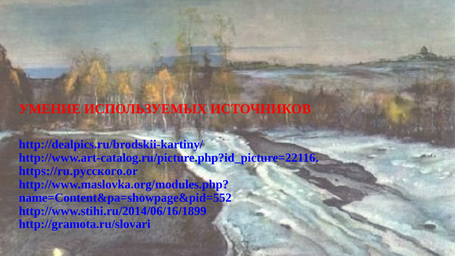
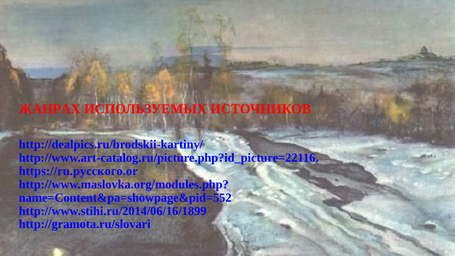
УМЕНИЕ: УМЕНИЕ -> ЖАНРАХ
